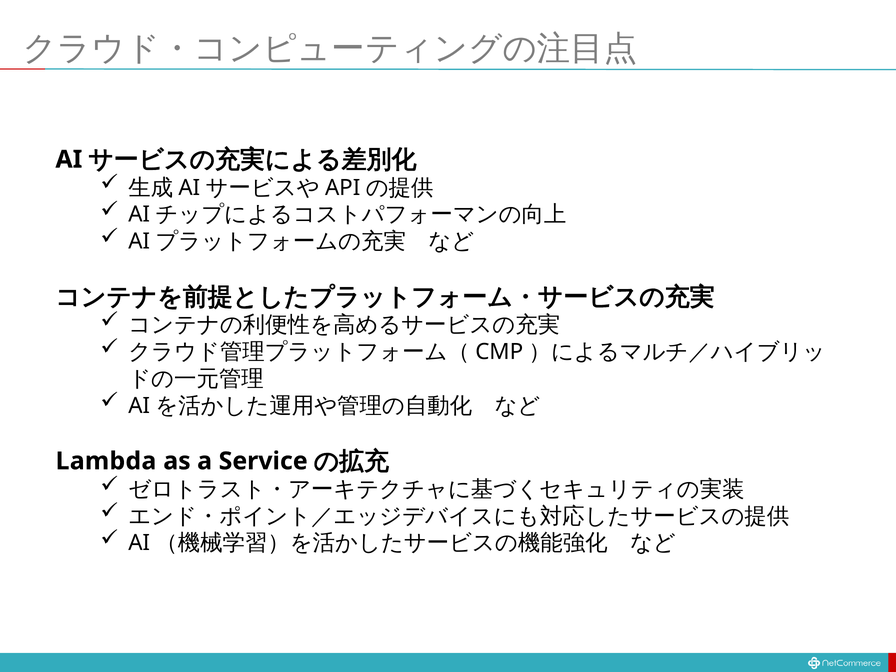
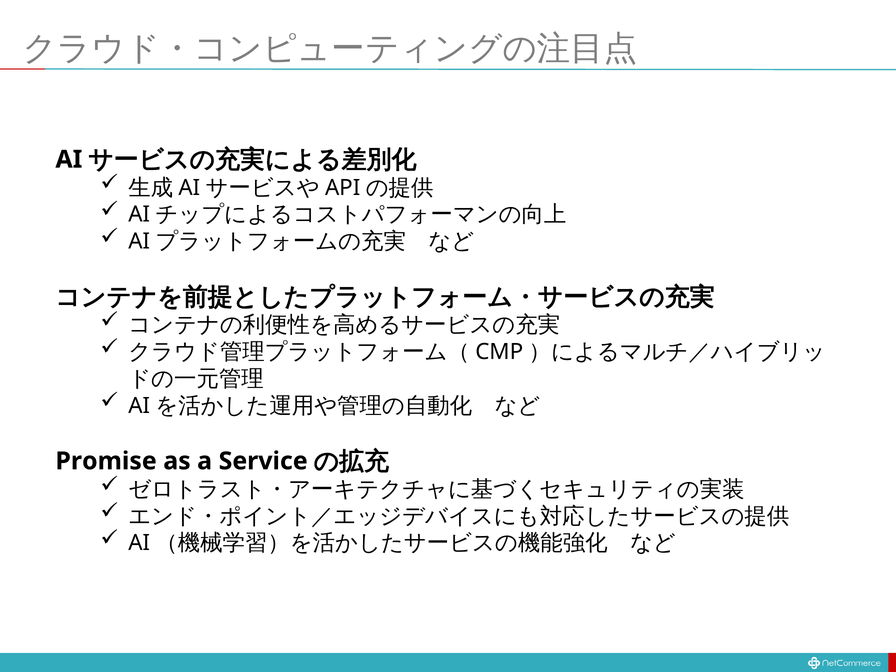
Lambda: Lambda -> Promise
